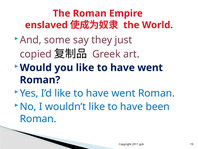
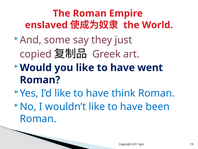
went at (123, 93): went -> think
